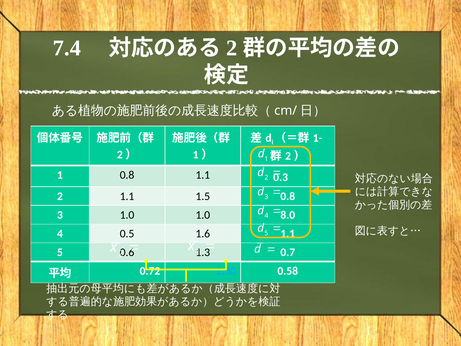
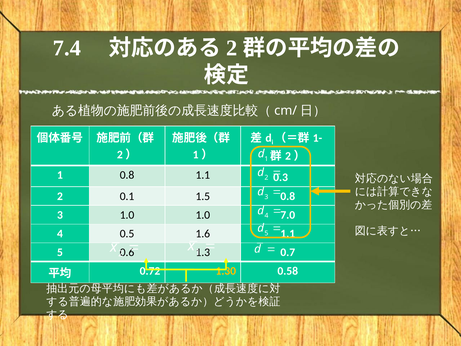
2 1.1: 1.1 -> 0.1
8.0: 8.0 -> 7.0
1.30 colour: light blue -> yellow
